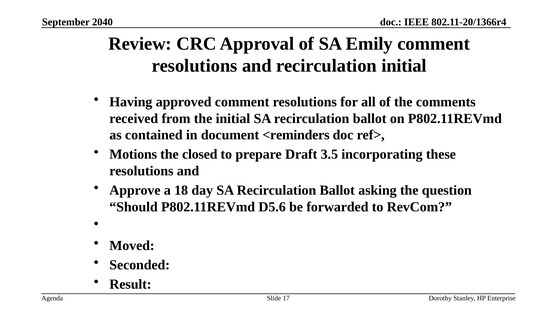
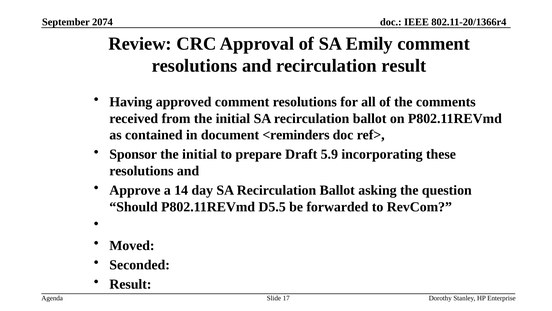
2040: 2040 -> 2074
recirculation initial: initial -> result
Motions: Motions -> Sponsor
closed at (200, 154): closed -> initial
3.5: 3.5 -> 5.9
18: 18 -> 14
D5.6: D5.6 -> D5.5
